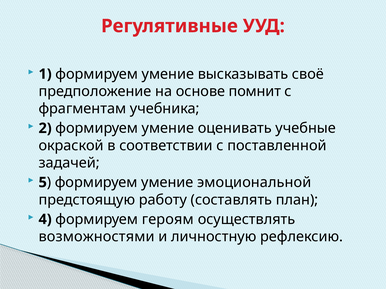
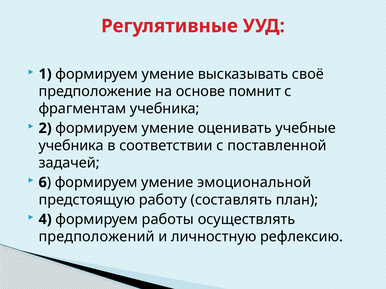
окраской at (71, 146): окраской -> учебника
5: 5 -> 6
героям: героям -> работы
возможностями: возможностями -> предположений
